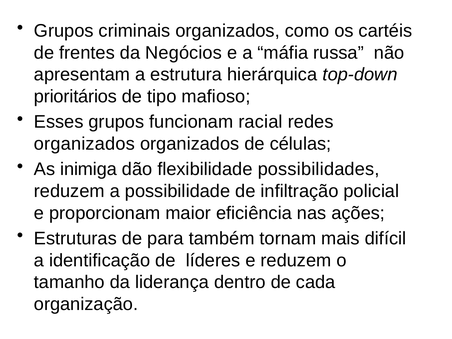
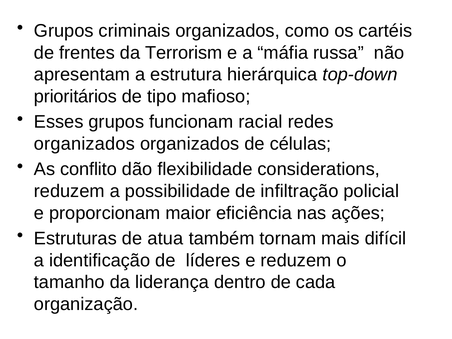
Negócios: Negócios -> Terrorism
inimiga: inimiga -> conflito
possibilidades: possibilidades -> considerations
para: para -> atua
